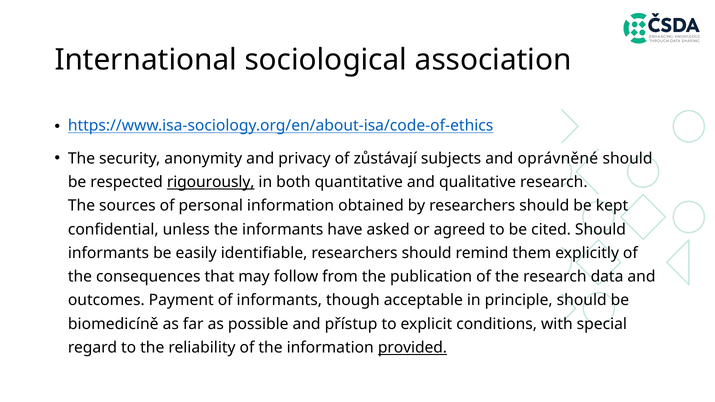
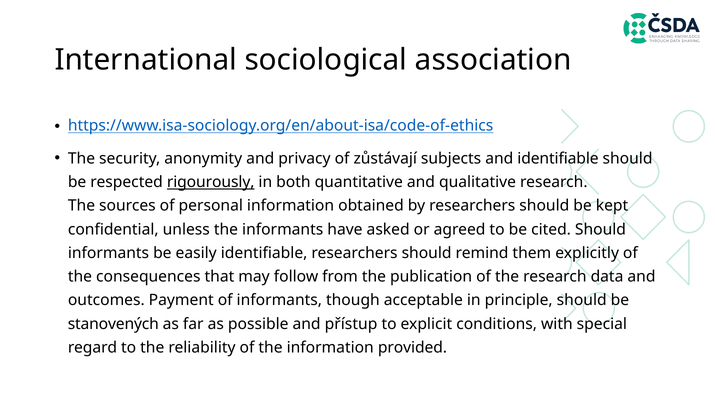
and oprávněné: oprávněné -> identifiable
biomedicíně: biomedicíně -> stanovených
provided underline: present -> none
